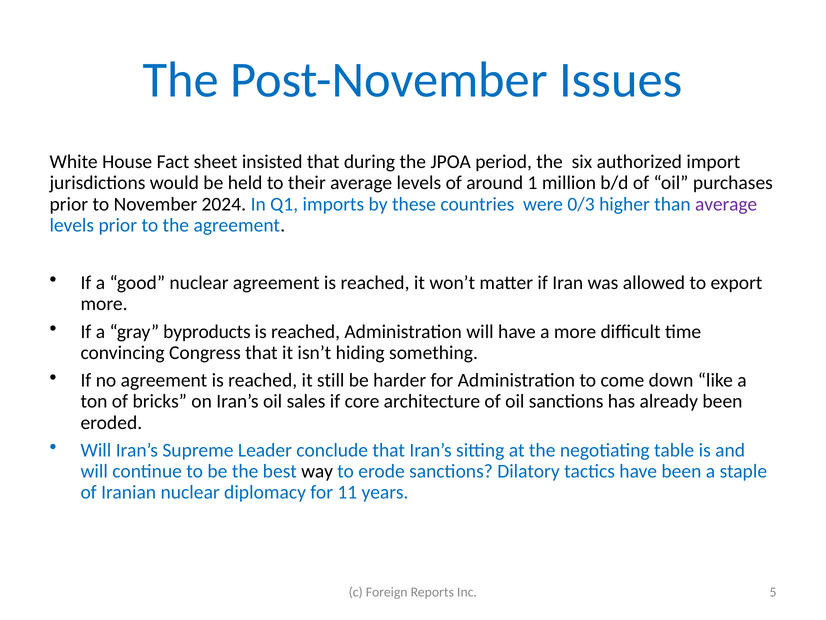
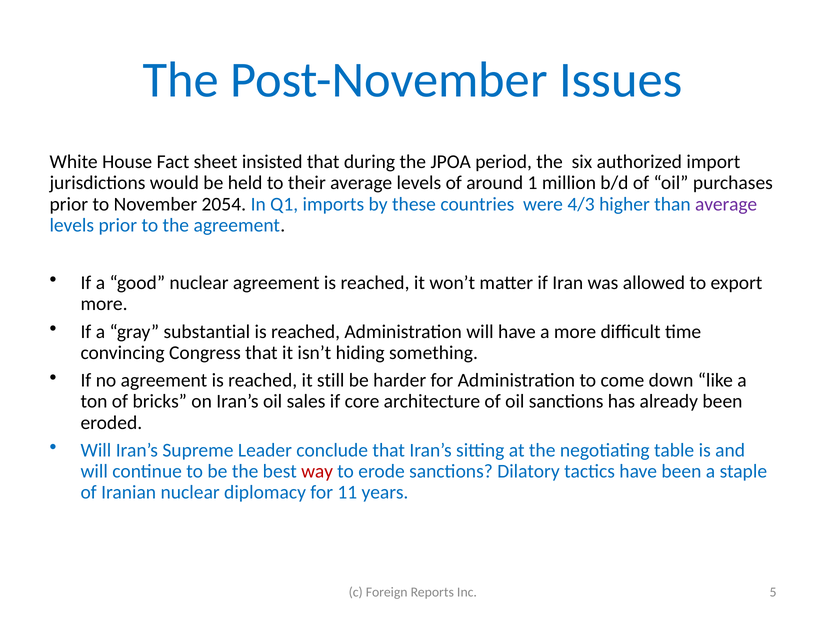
2024: 2024 -> 2054
0/3: 0/3 -> 4/3
byproducts: byproducts -> substantial
way colour: black -> red
